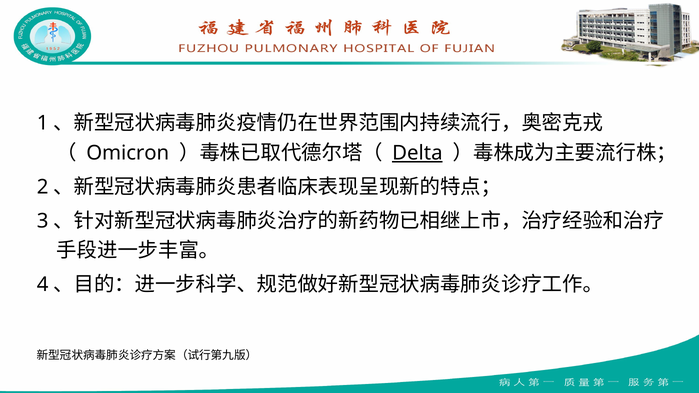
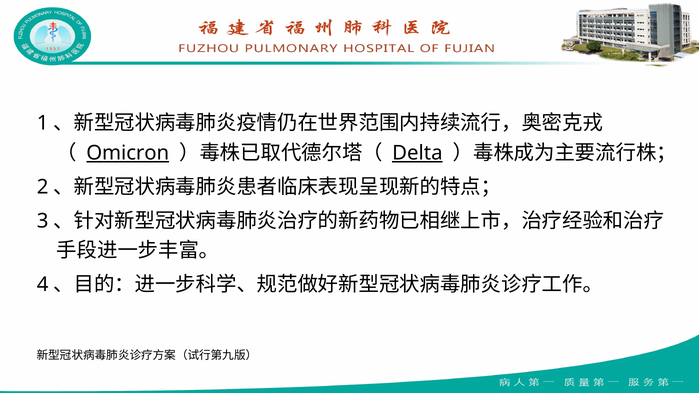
Omicron underline: none -> present
